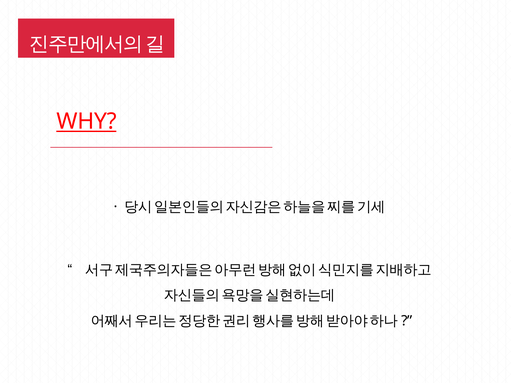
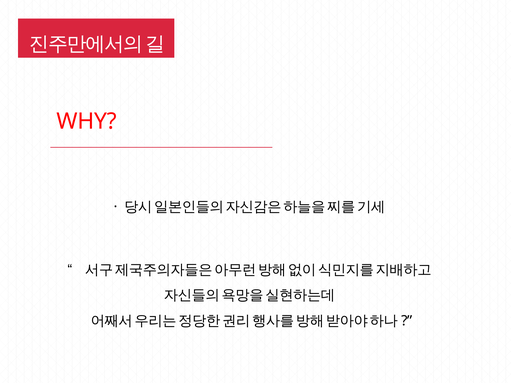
WHY underline: present -> none
